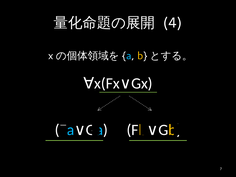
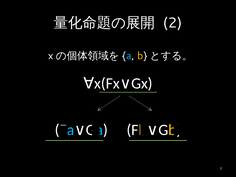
4: 4 -> 2
